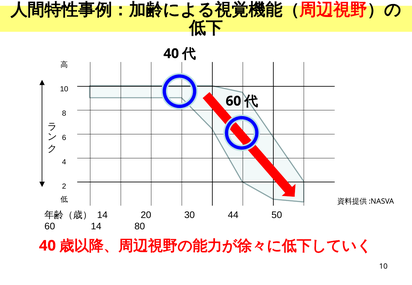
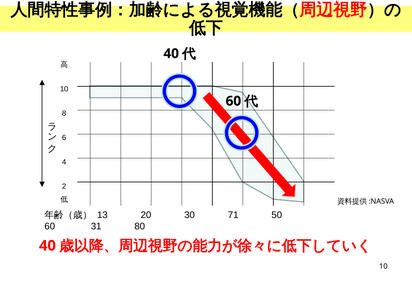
14 at (102, 215): 14 -> 13
44: 44 -> 71
60 14: 14 -> 31
